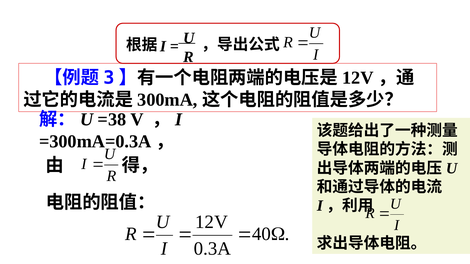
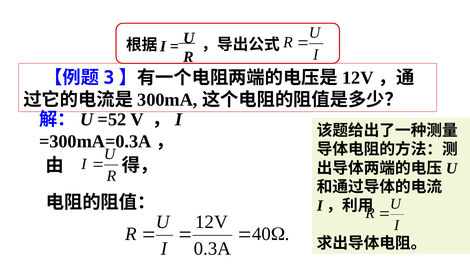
=38: =38 -> =52
